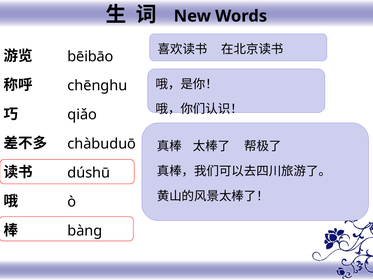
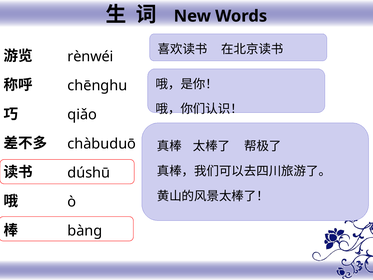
bēibāo: bēibāo -> rènwéi
